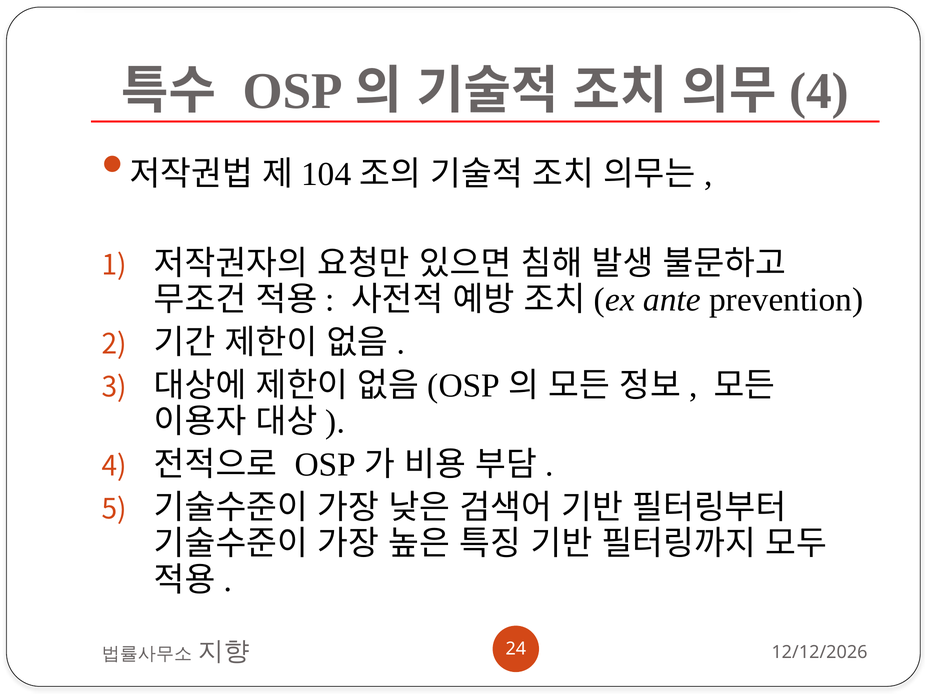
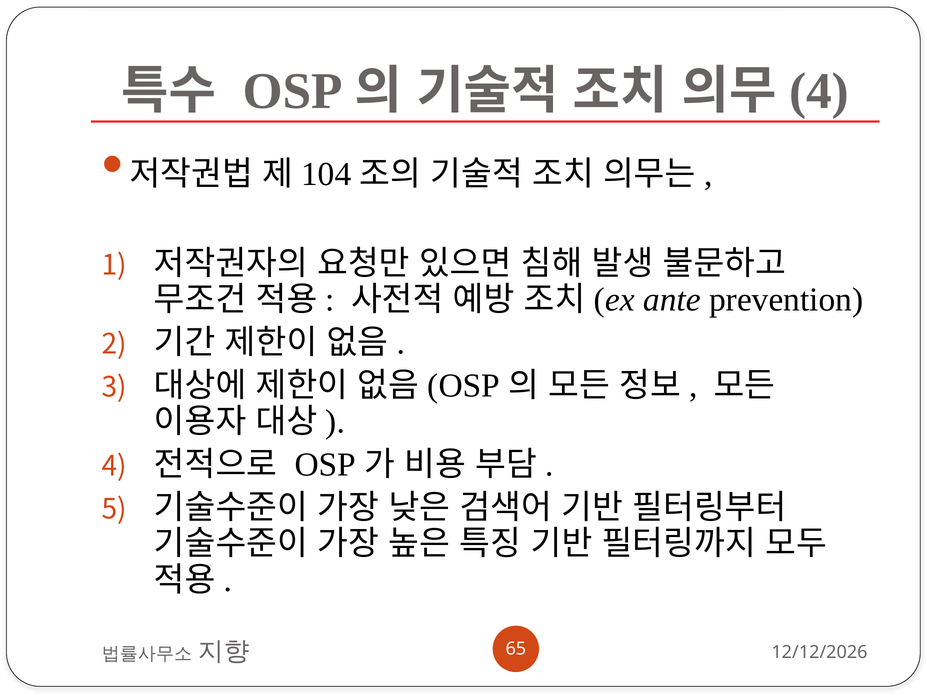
24: 24 -> 65
